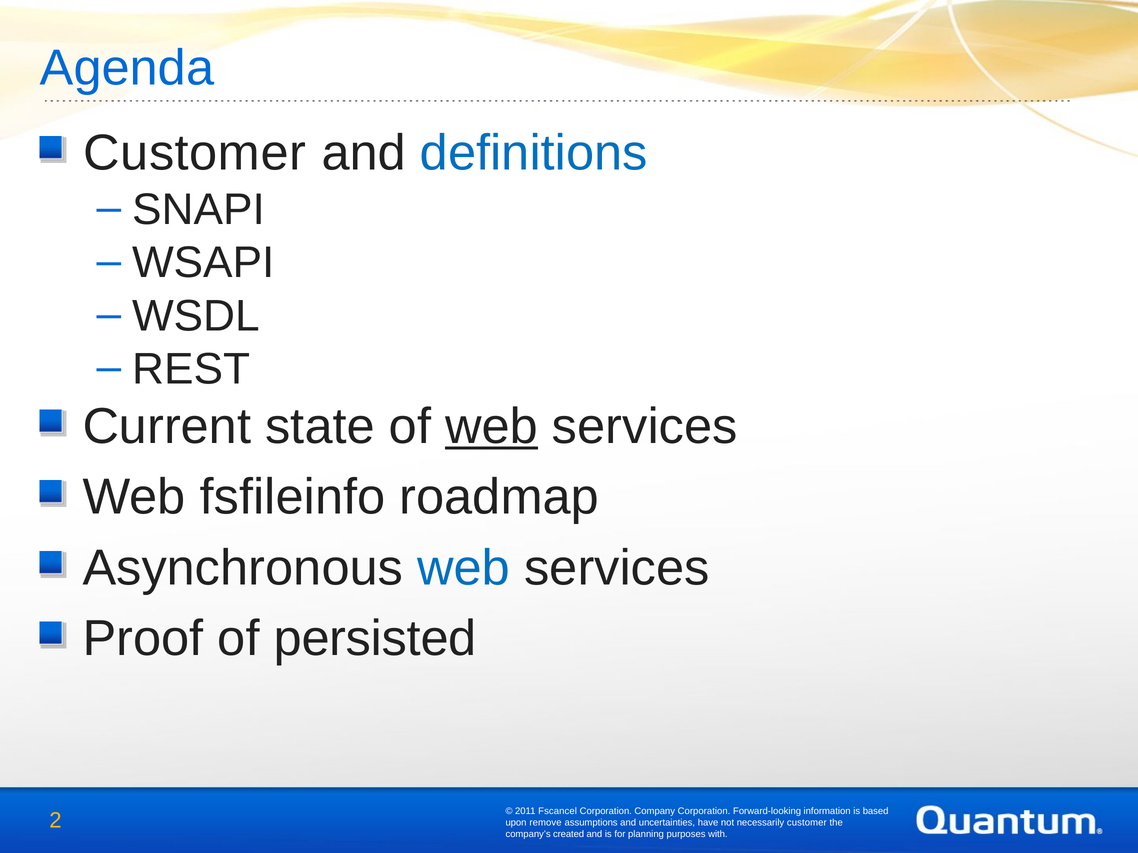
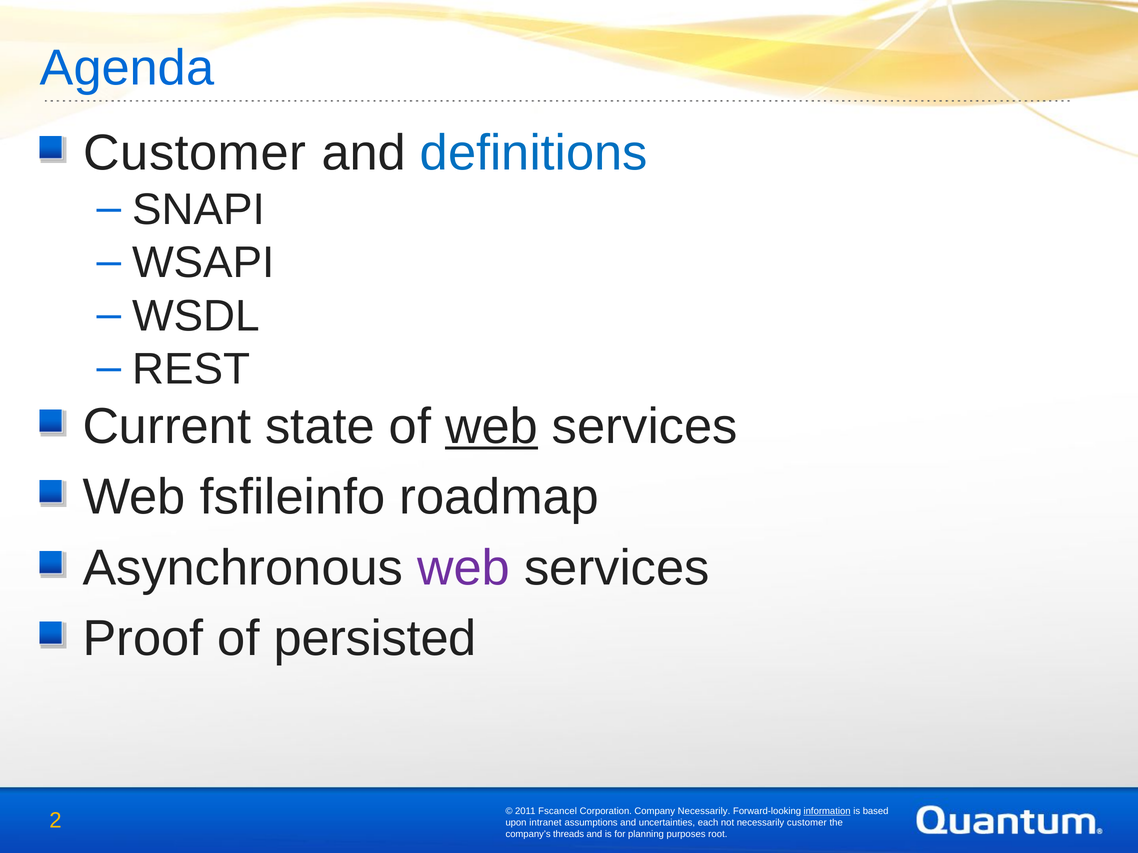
web at (464, 568) colour: blue -> purple
Company Corporation: Corporation -> Necessarily
information underline: none -> present
remove: remove -> intranet
have: have -> each
created: created -> threads
with: with -> root
